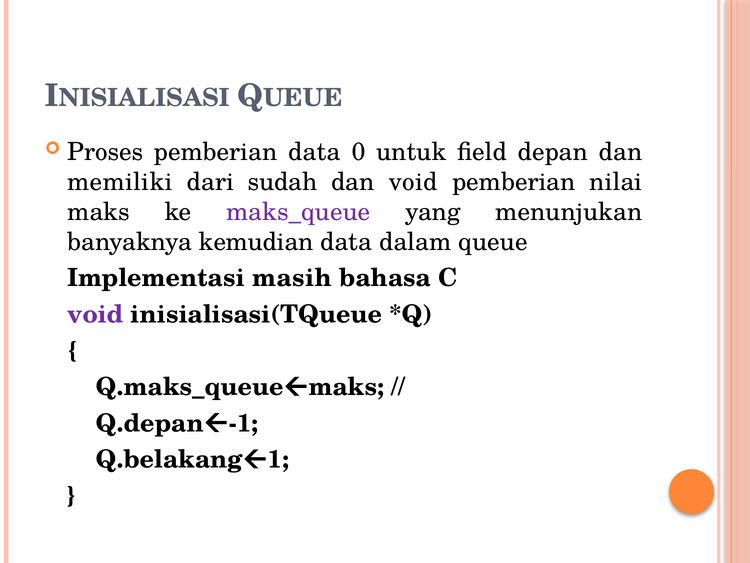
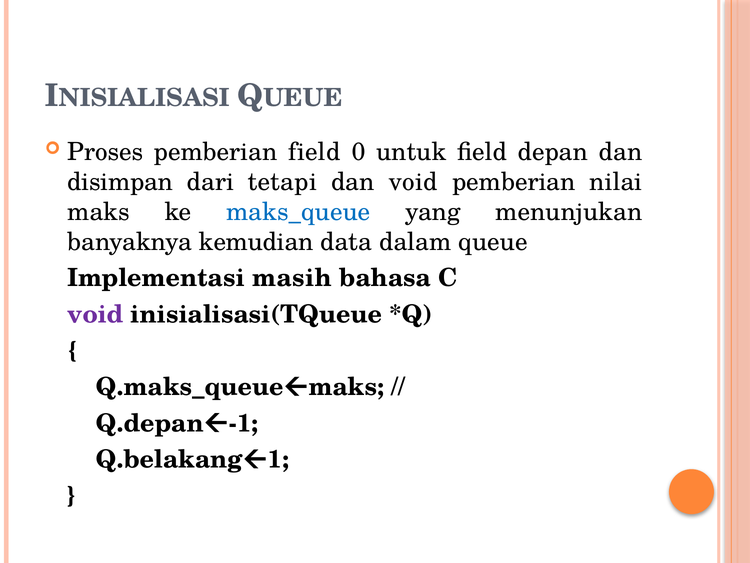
pemberian data: data -> field
memiliki: memiliki -> disimpan
sudah: sudah -> tetapi
maks_queue colour: purple -> blue
